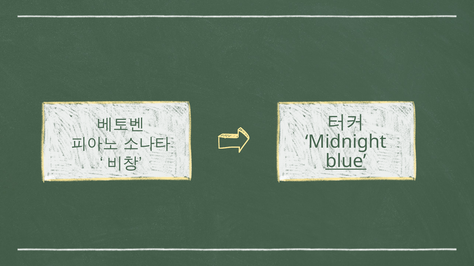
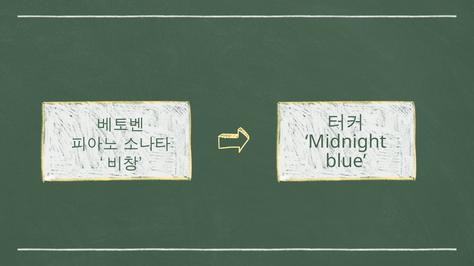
blue underline: present -> none
